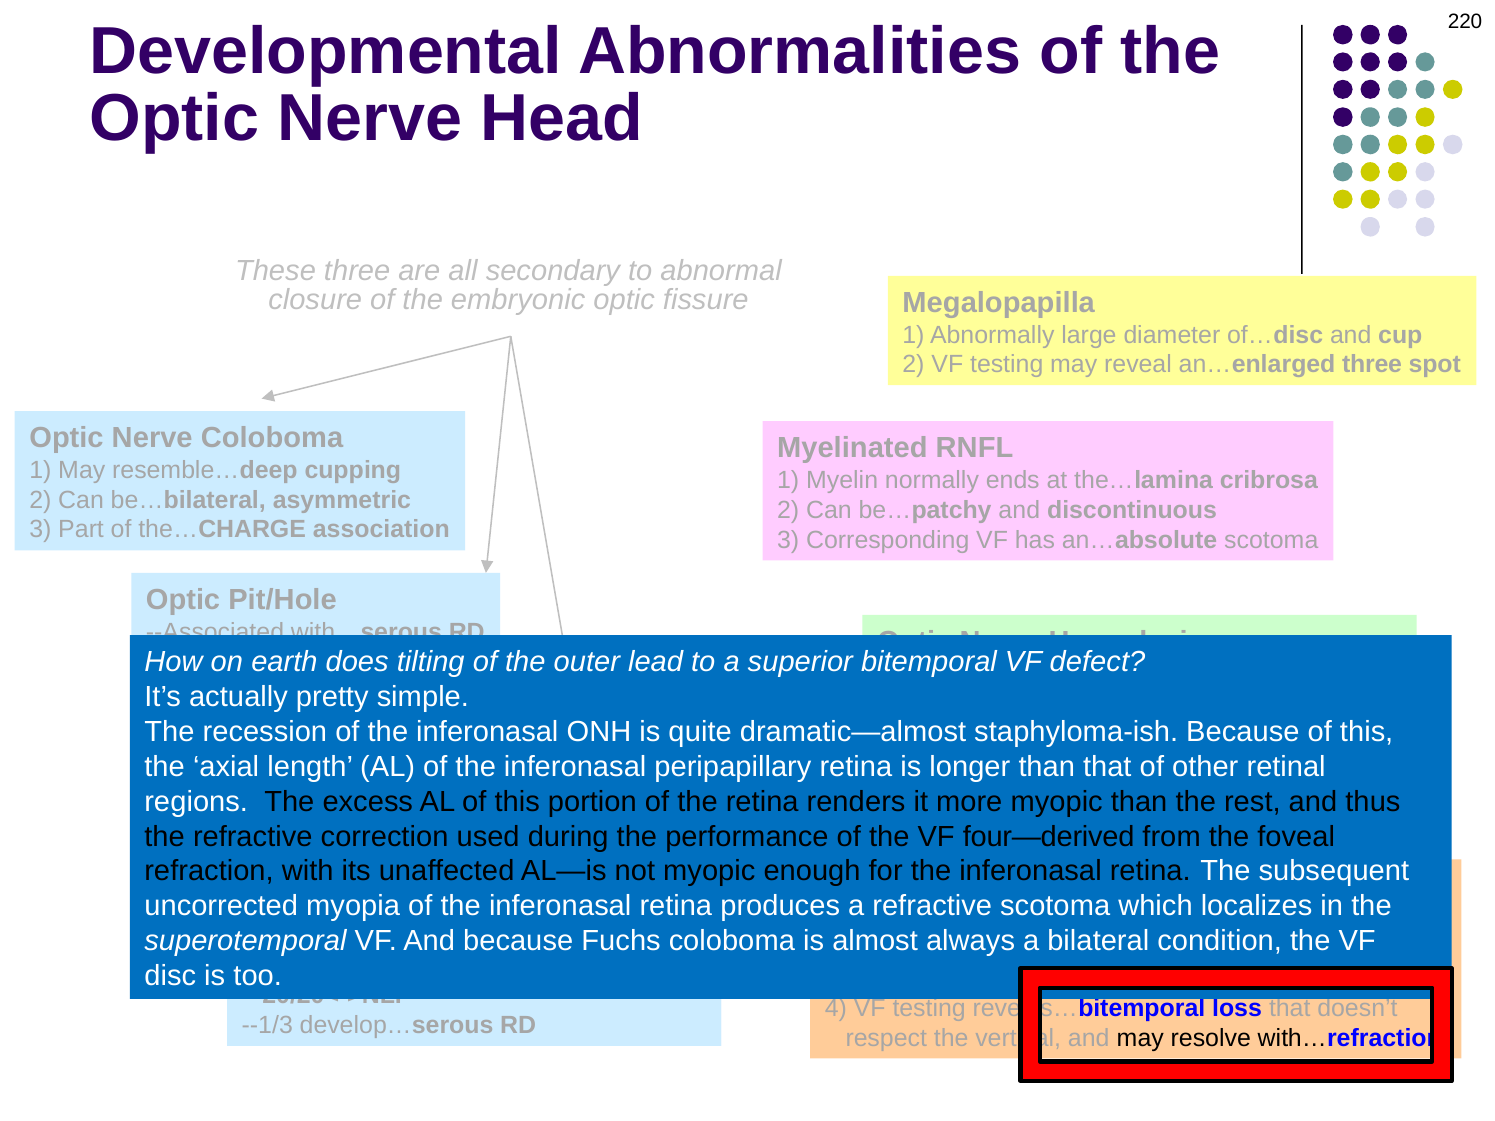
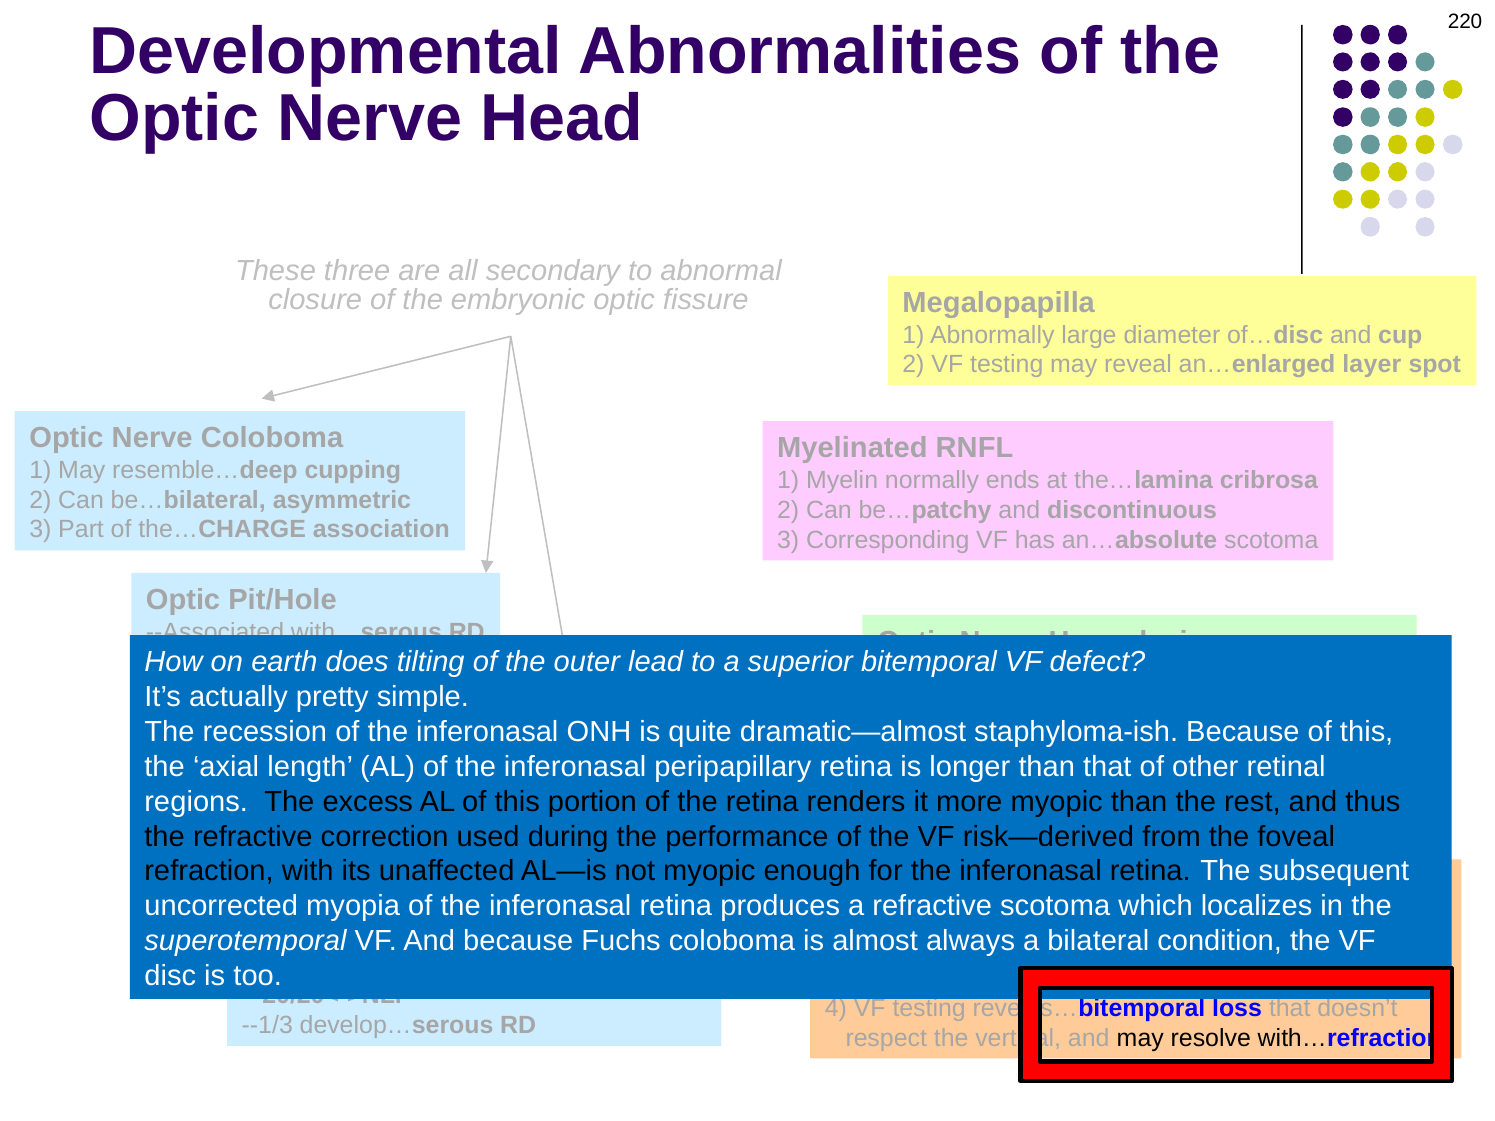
an…enlarged three: three -> layer
four—derived: four—derived -> risk—derived
